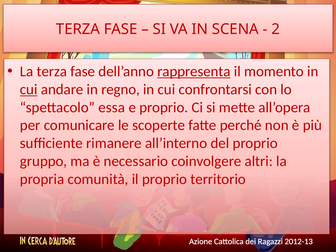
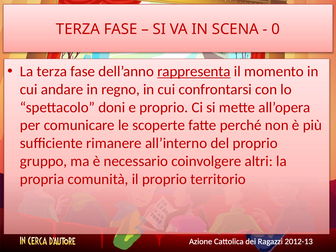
2: 2 -> 0
cui at (29, 89) underline: present -> none
essa: essa -> doni
